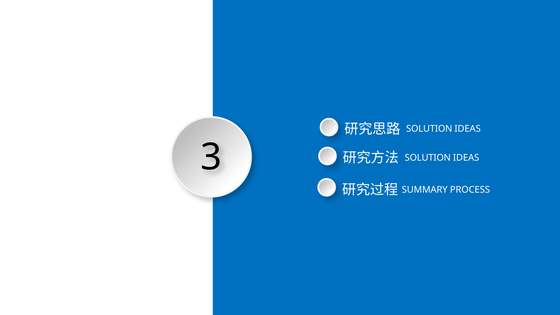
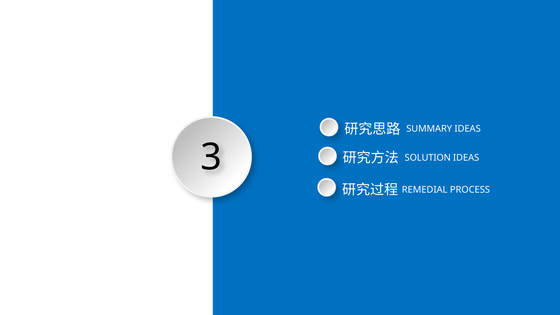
SOLUTION at (429, 129): SOLUTION -> SUMMARY
SUMMARY: SUMMARY -> REMEDIAL
